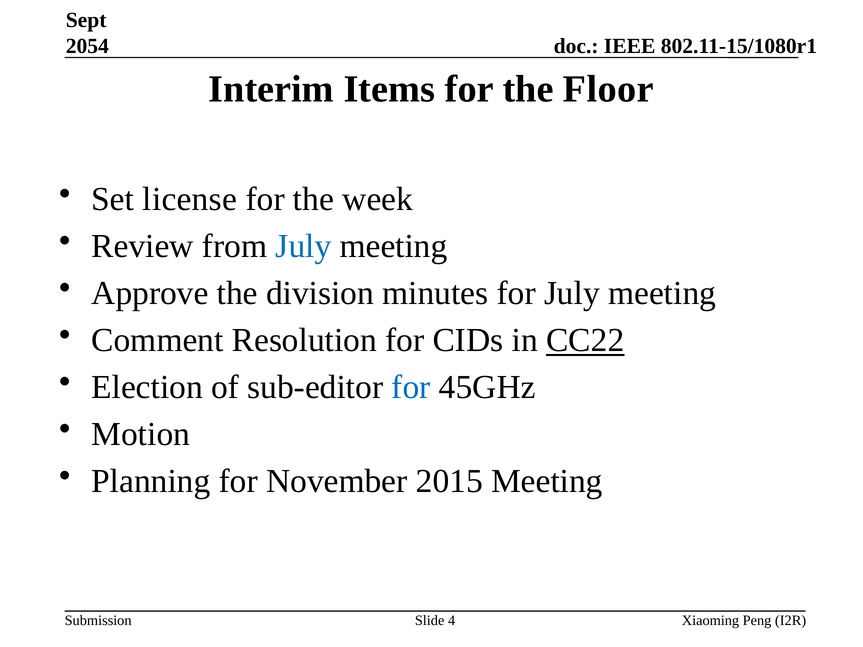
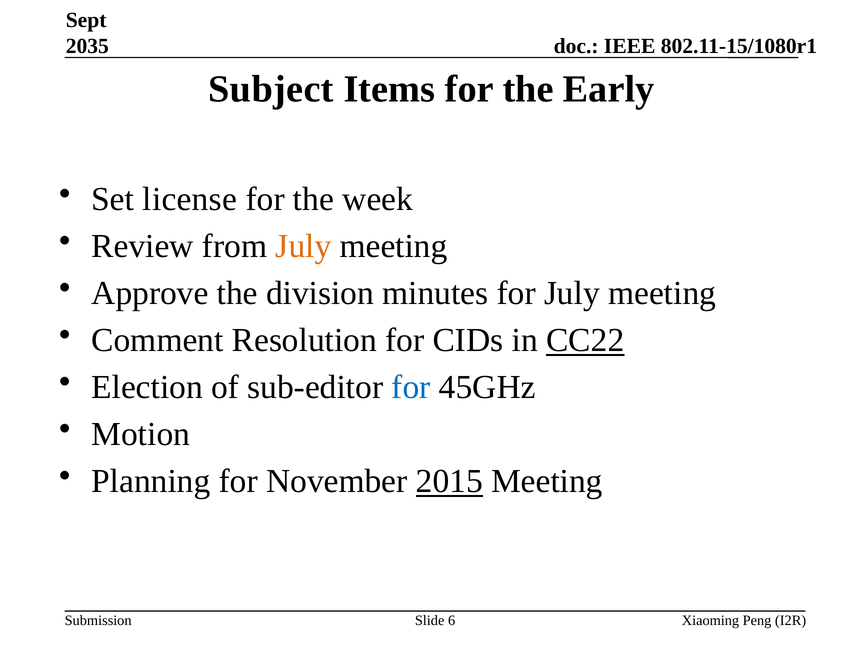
2054: 2054 -> 2035
Interim: Interim -> Subject
Floor: Floor -> Early
July at (303, 246) colour: blue -> orange
2015 underline: none -> present
4: 4 -> 6
